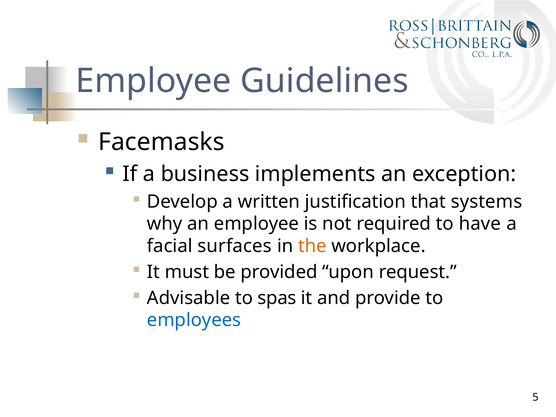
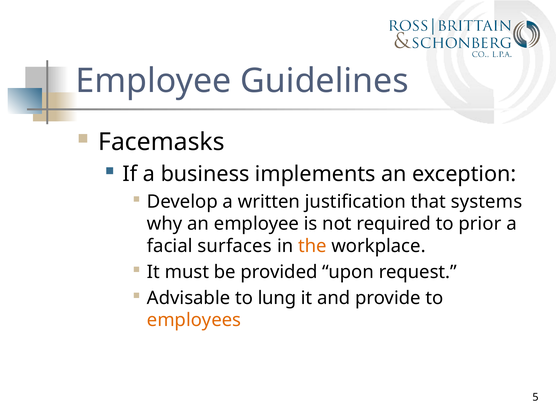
have: have -> prior
spas: spas -> lung
employees colour: blue -> orange
